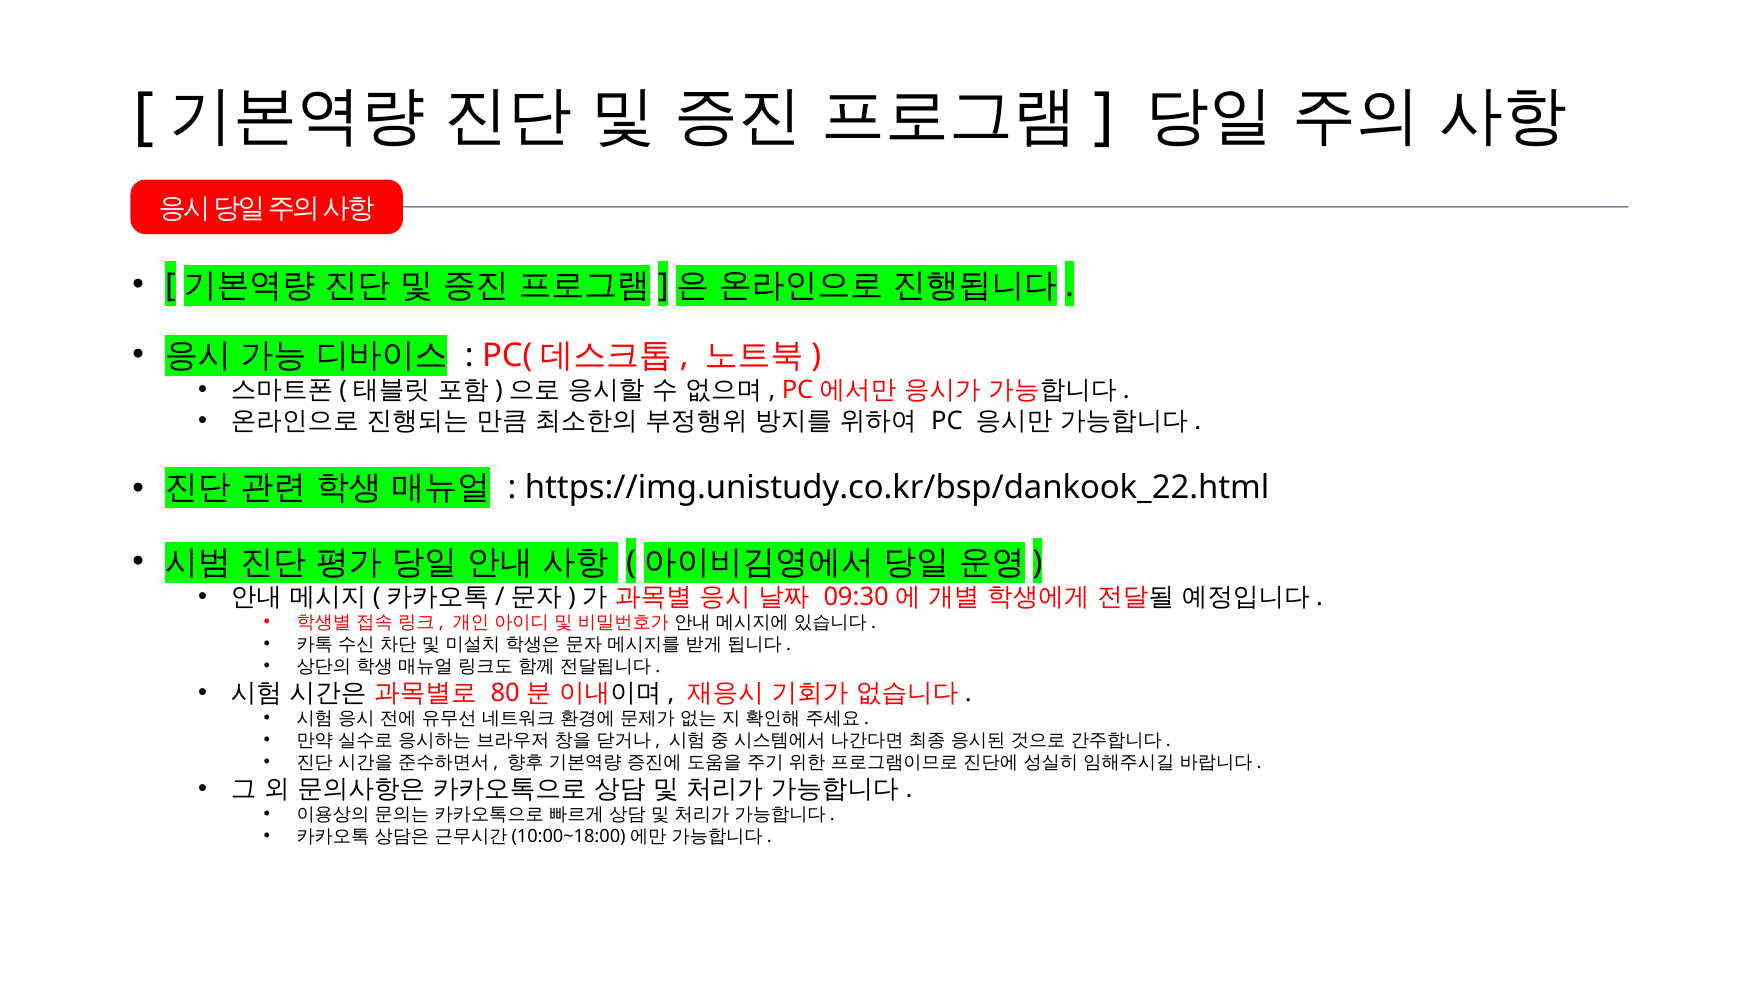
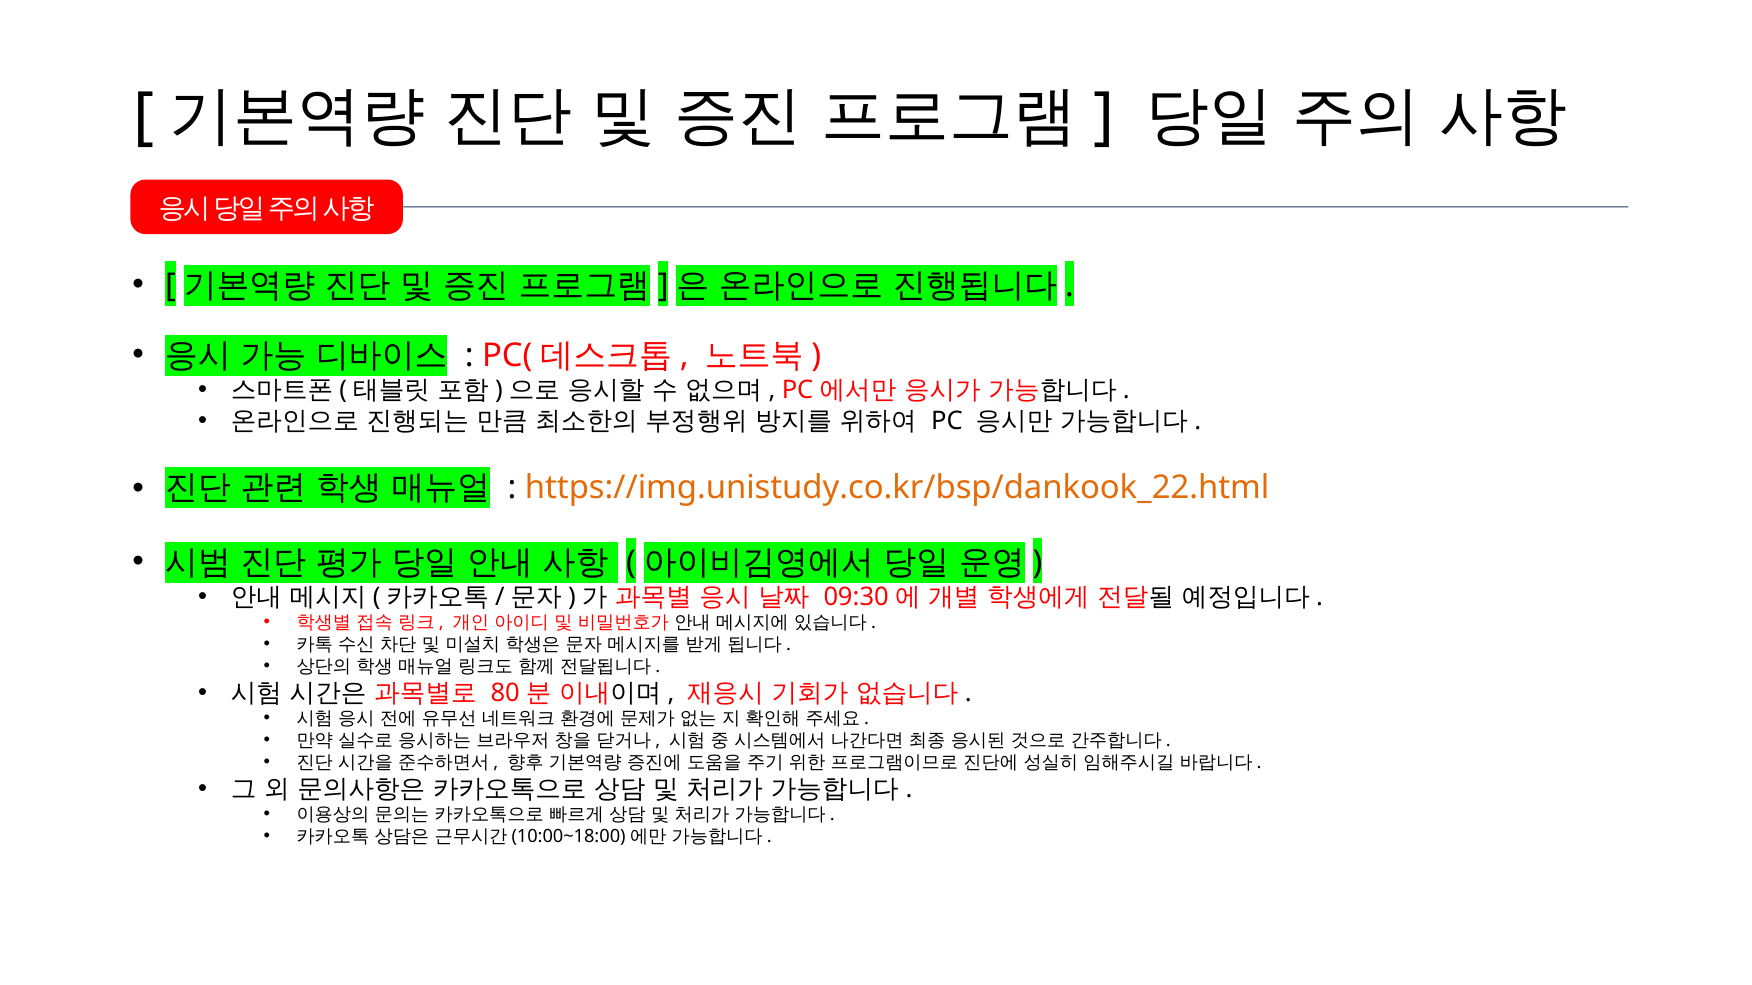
https://img.unistudy.co.kr/bsp/dankook_22.html colour: black -> orange
